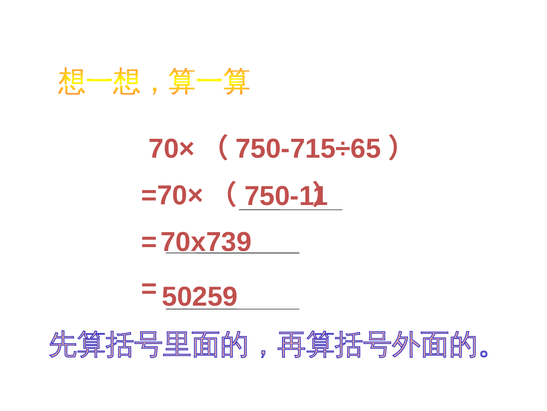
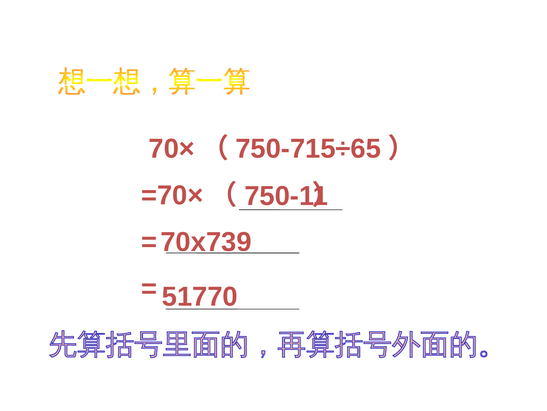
50259: 50259 -> 51770
